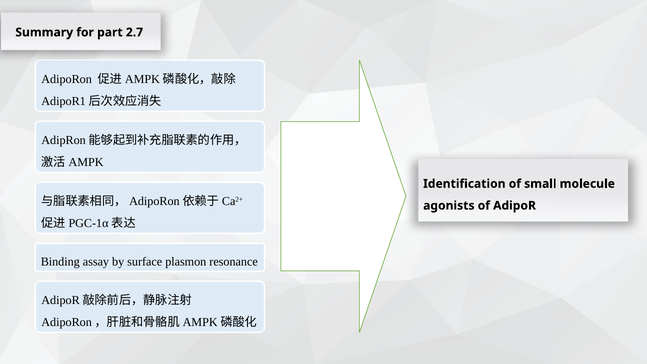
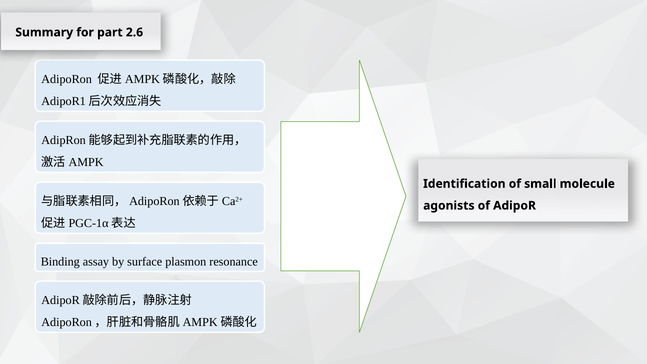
2.7: 2.7 -> 2.6
